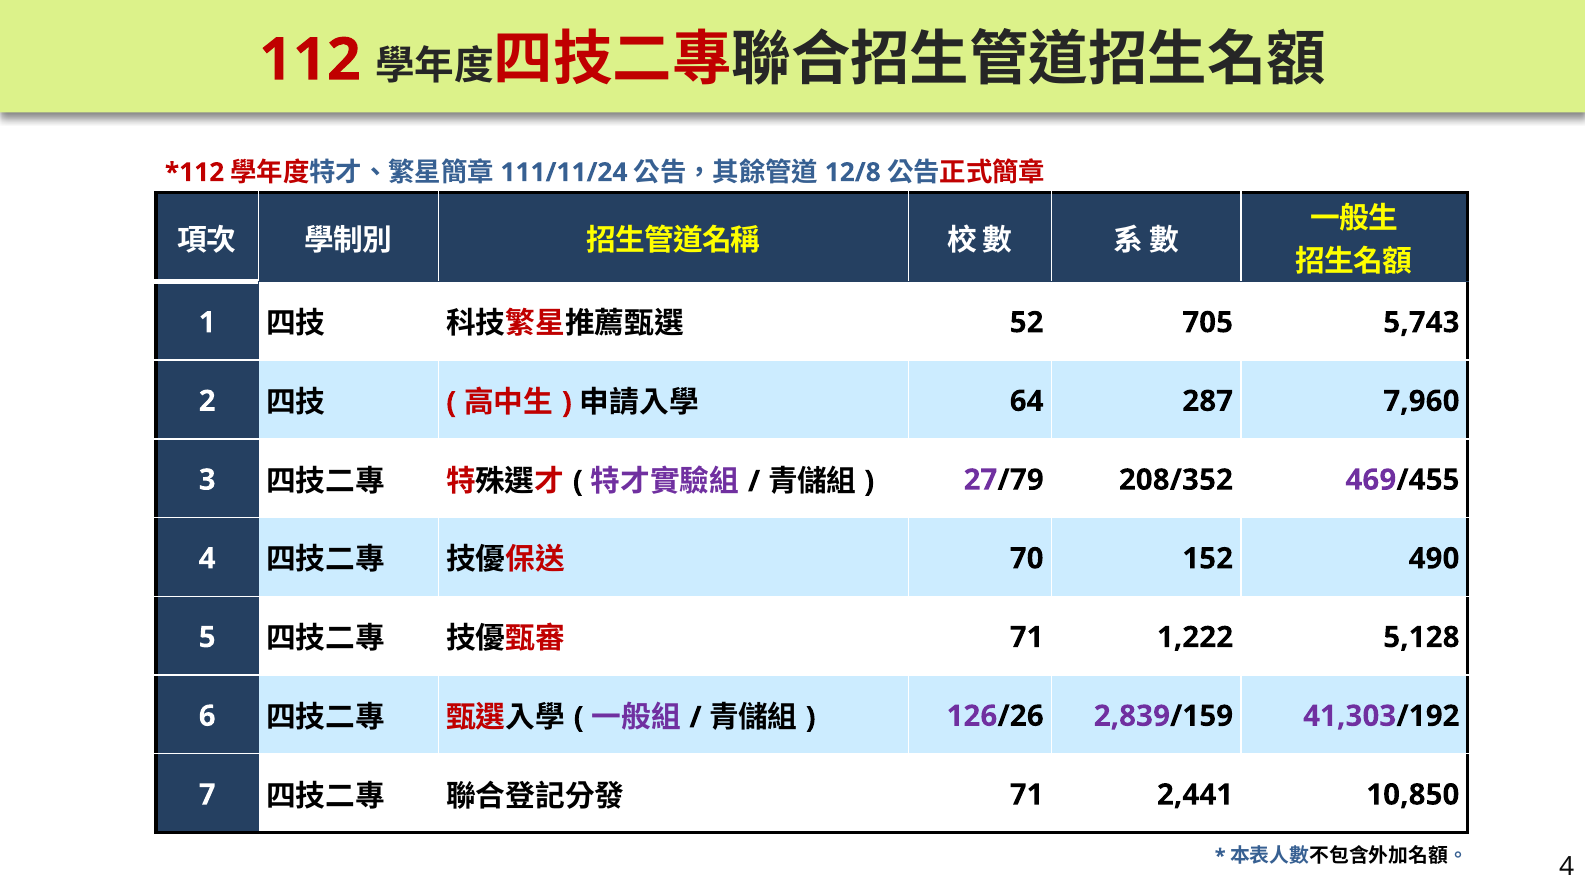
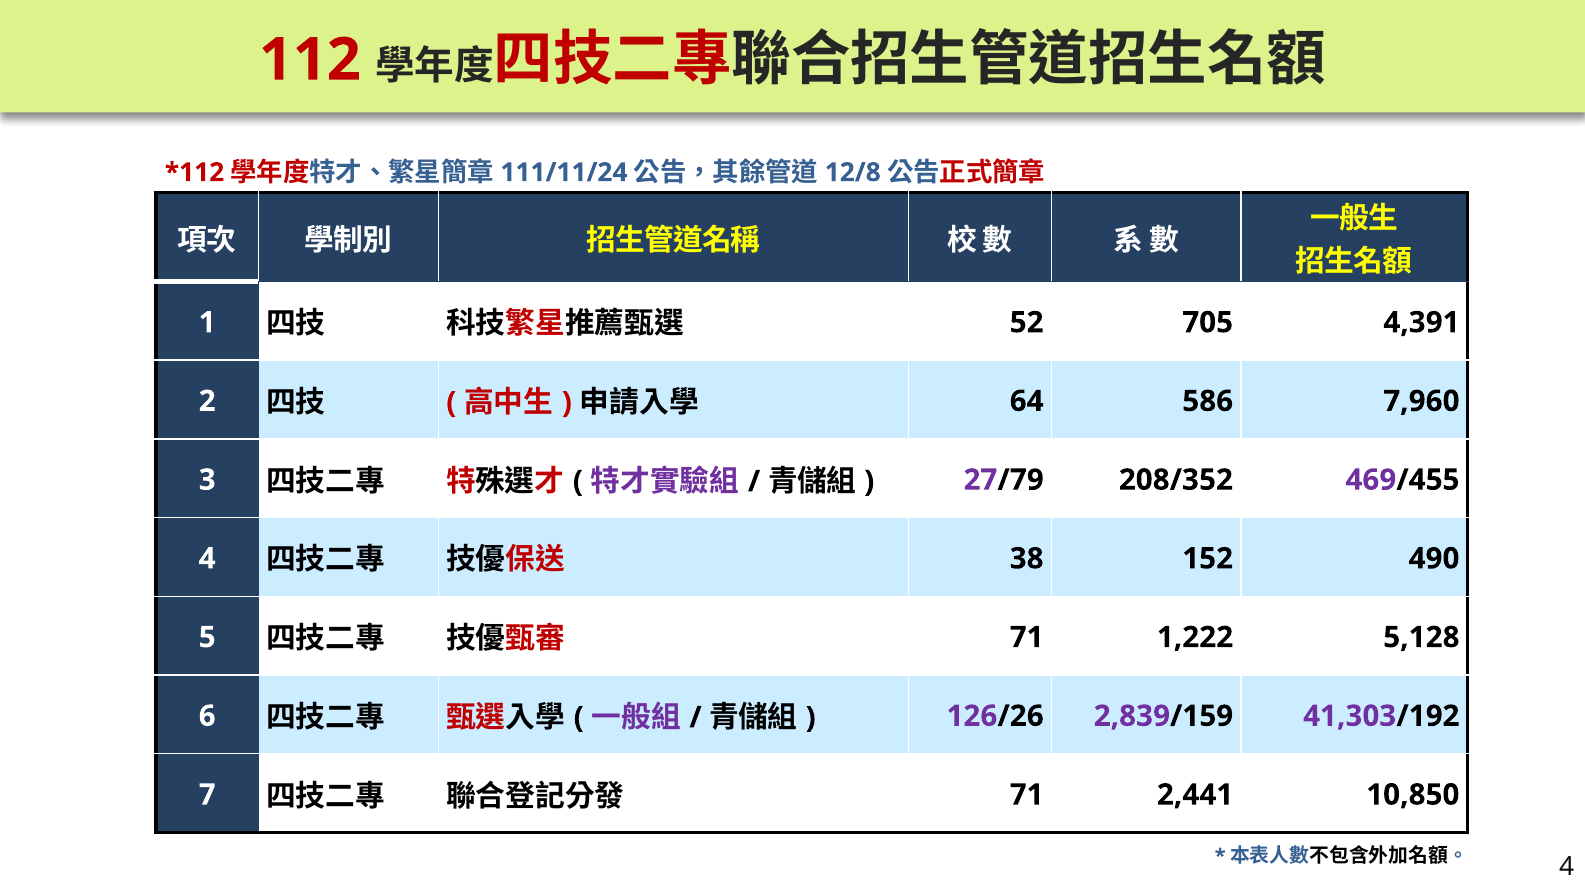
5,743: 5,743 -> 4,391
287: 287 -> 586
70: 70 -> 38
